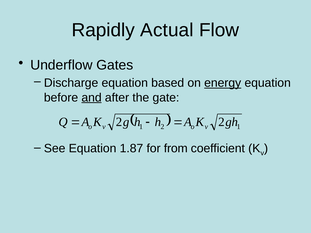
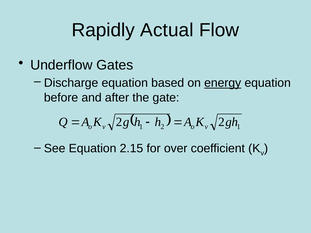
and underline: present -> none
1.87: 1.87 -> 2.15
from: from -> over
